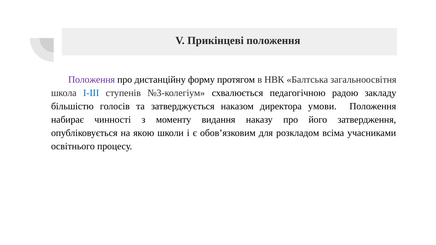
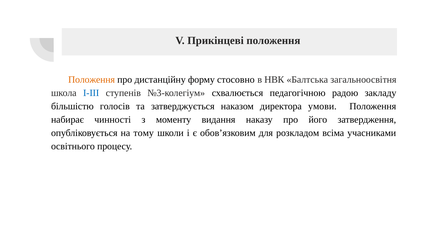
Положення at (92, 80) colour: purple -> orange
протягом: протягом -> стосовно
якою: якою -> тому
